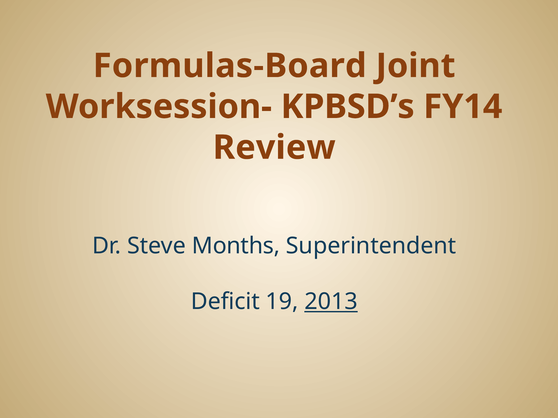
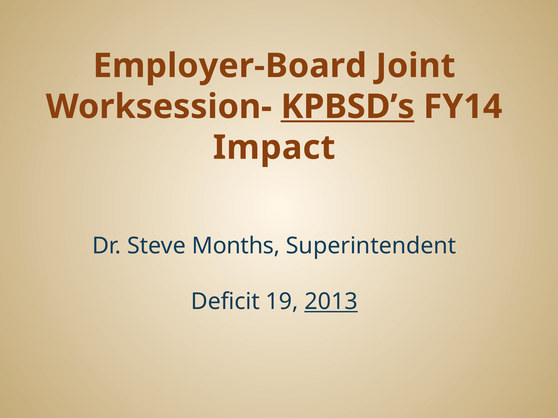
Formulas-Board: Formulas-Board -> Employer-Board
KPBSD’s underline: none -> present
Review: Review -> Impact
